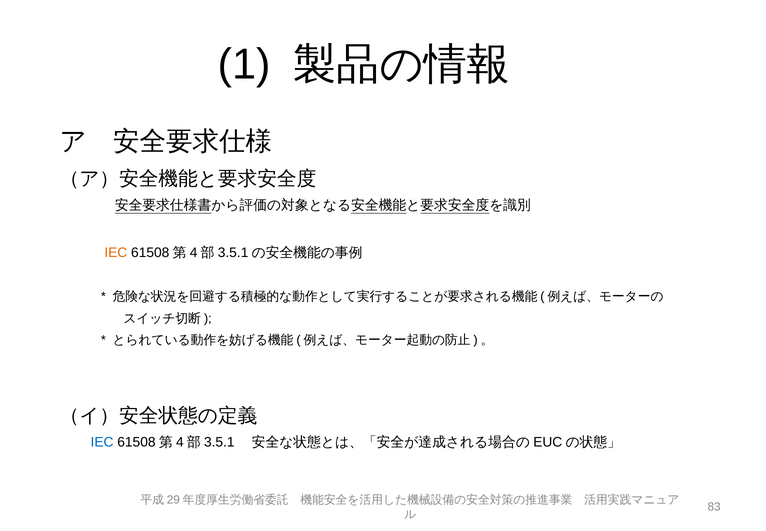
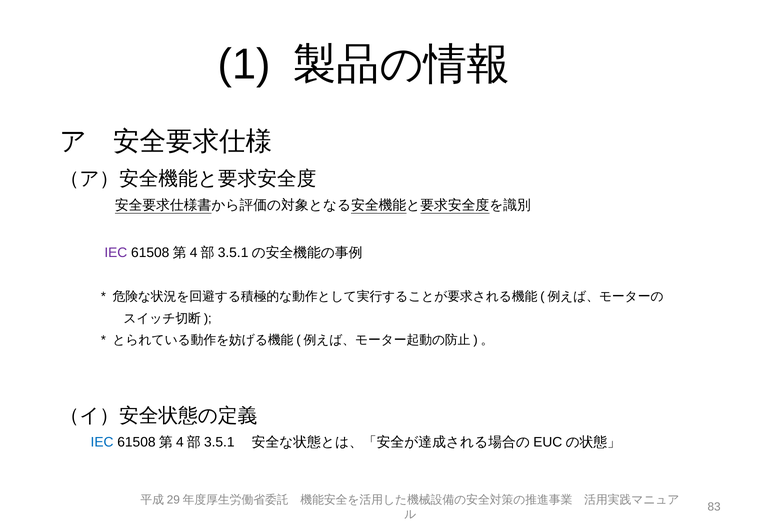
IEC at (116, 252) colour: orange -> purple
